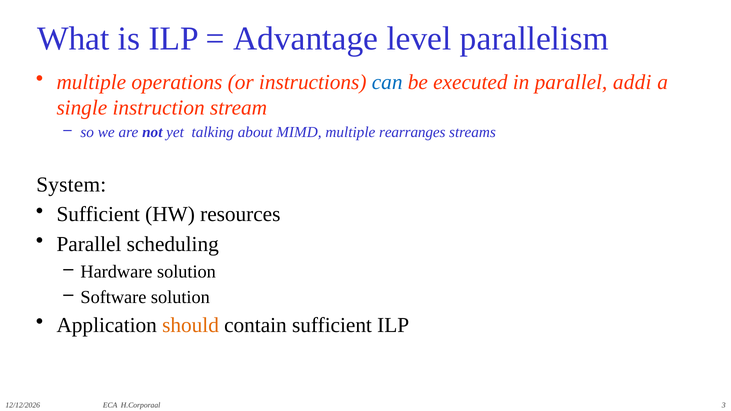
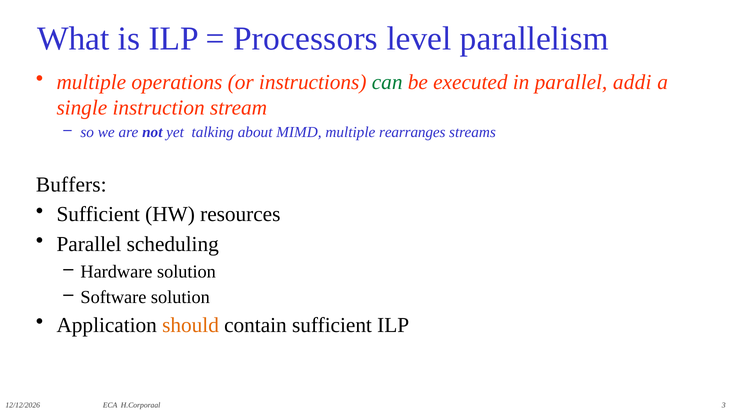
Advantage: Advantage -> Processors
can colour: blue -> green
System: System -> Buffers
